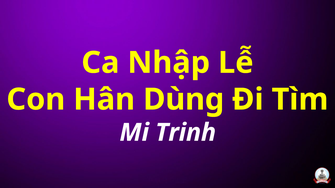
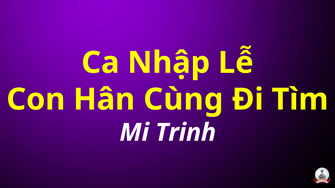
Dùng: Dùng -> Cùng
